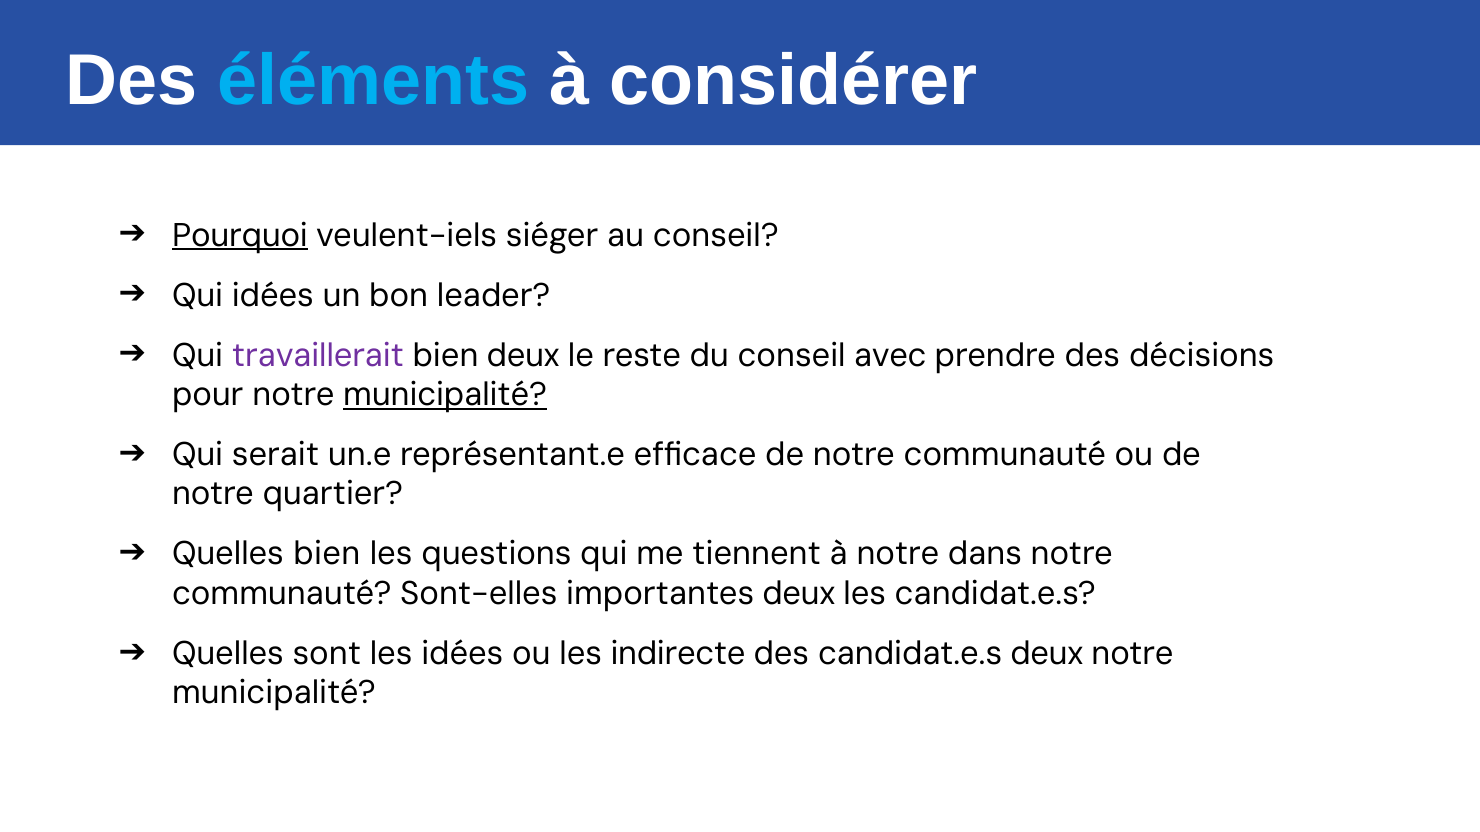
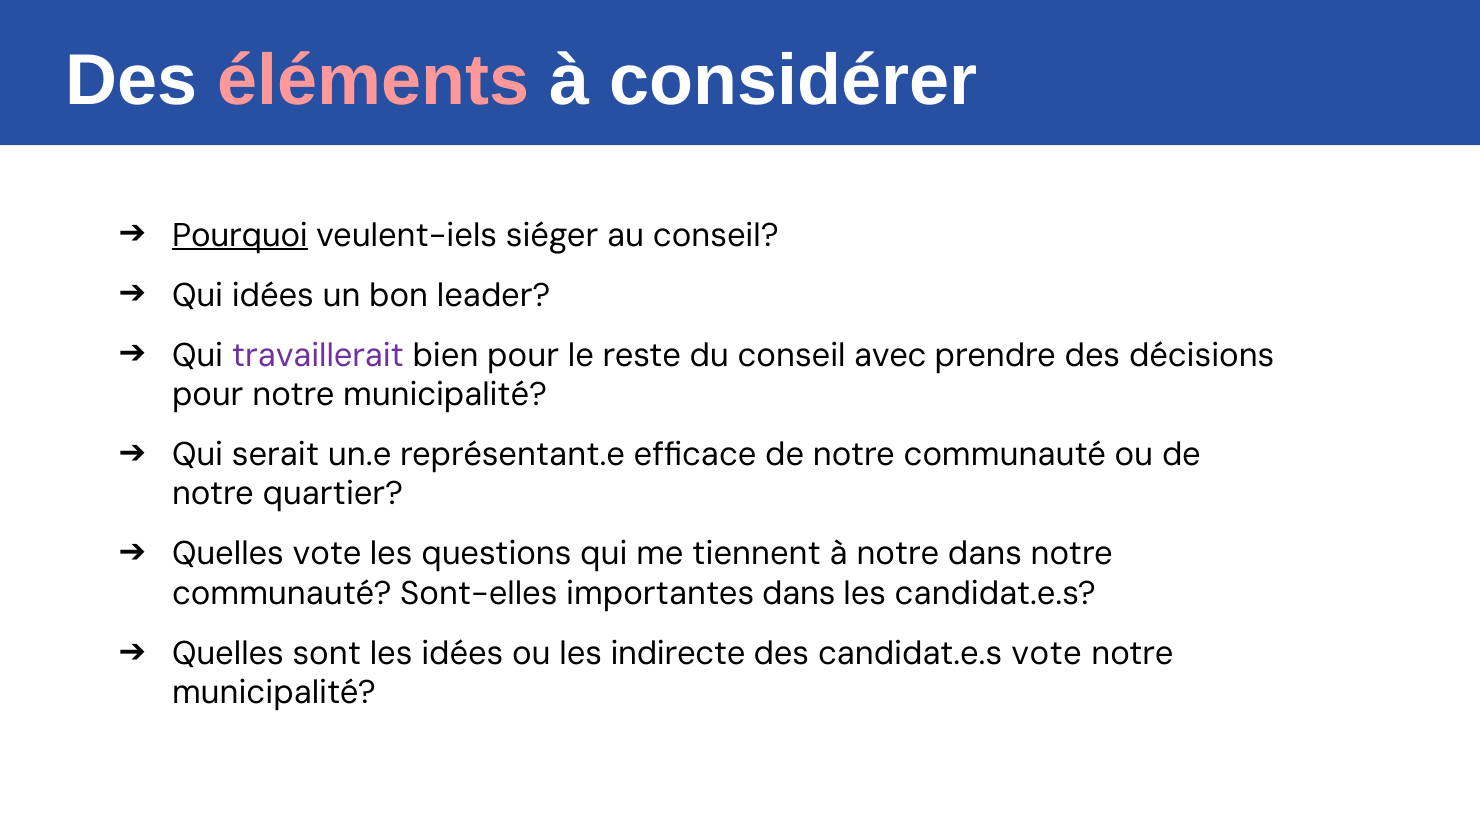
éléments colour: light blue -> pink
bien deux: deux -> pour
municipalité at (445, 395) underline: present -> none
Quelles bien: bien -> vote
importantes deux: deux -> dans
candidat.e.s deux: deux -> vote
